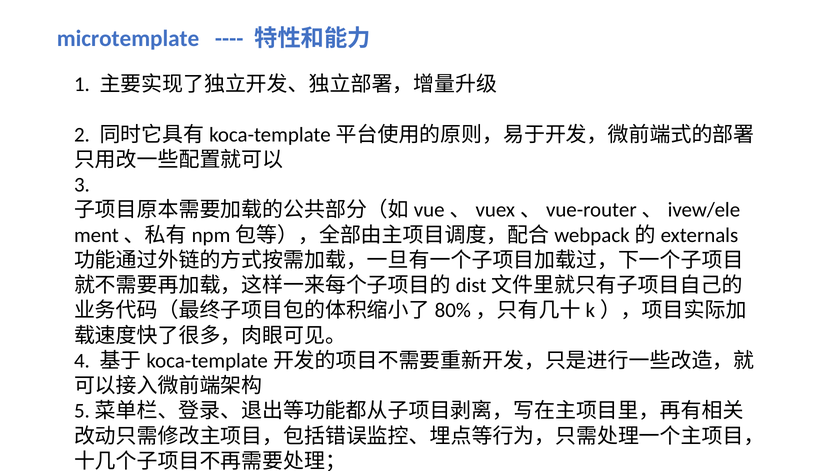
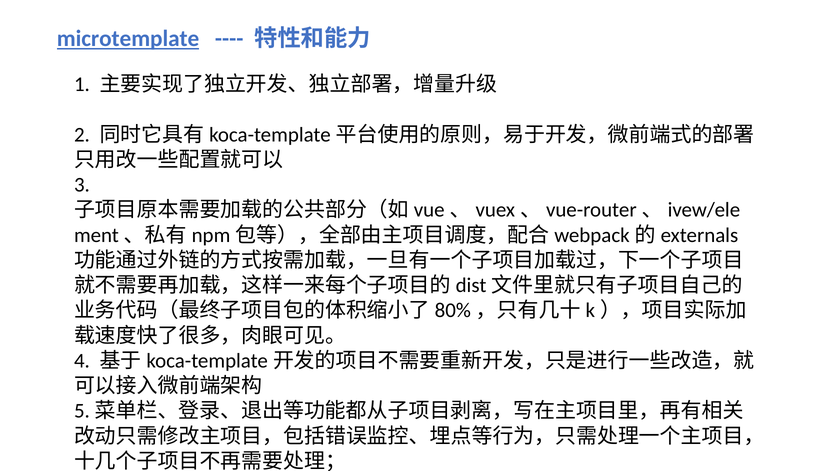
microtemplate underline: none -> present
